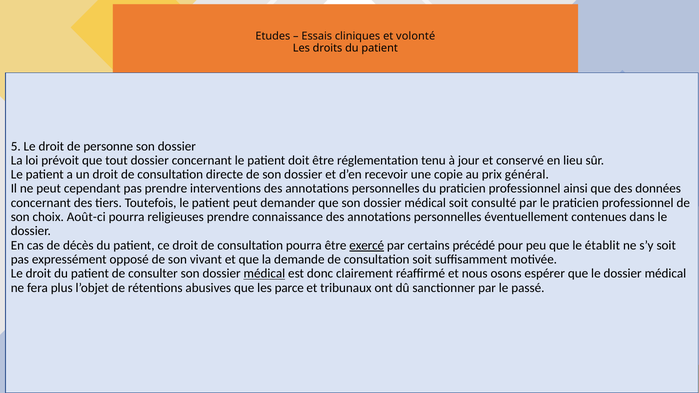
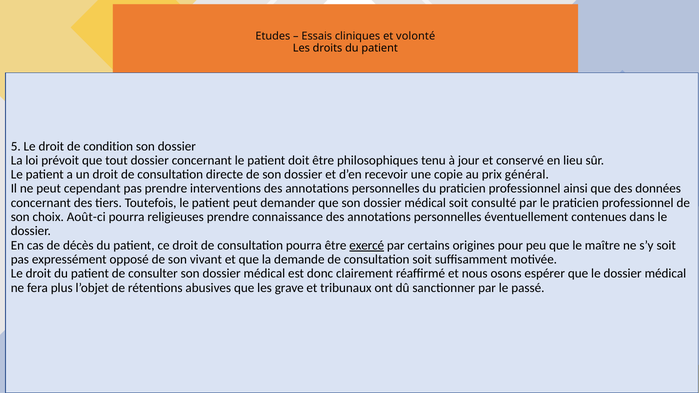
personne: personne -> condition
réglementation: réglementation -> philosophiques
précédé: précédé -> origines
établit: établit -> maître
médical at (264, 274) underline: present -> none
parce: parce -> grave
